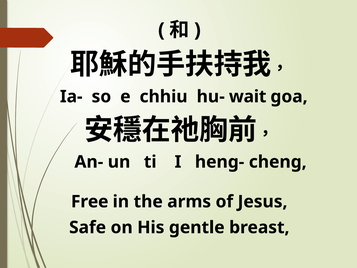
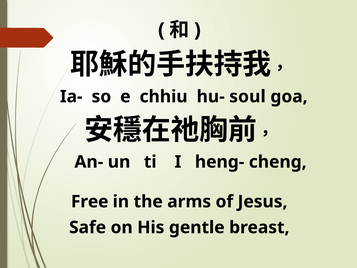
wait: wait -> soul
